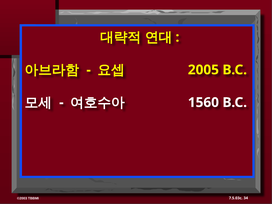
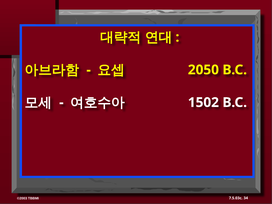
2005: 2005 -> 2050
1560: 1560 -> 1502
